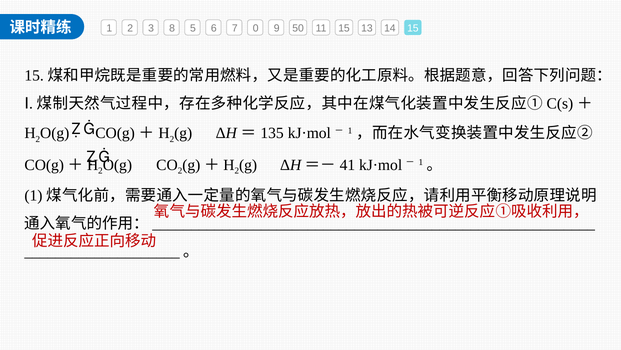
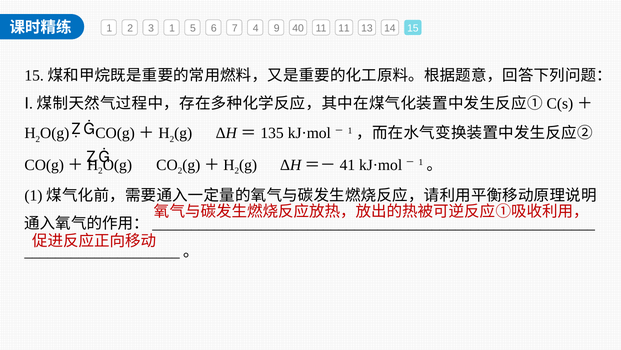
3 8: 8 -> 1
0: 0 -> 4
50: 50 -> 40
11 15: 15 -> 11
